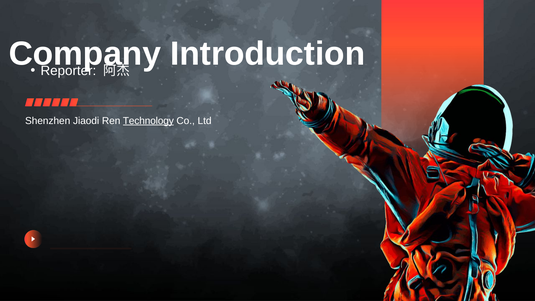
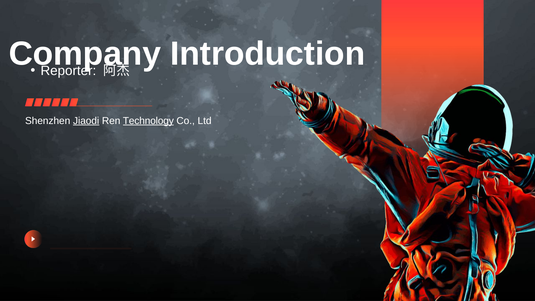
Jiaodi underline: none -> present
